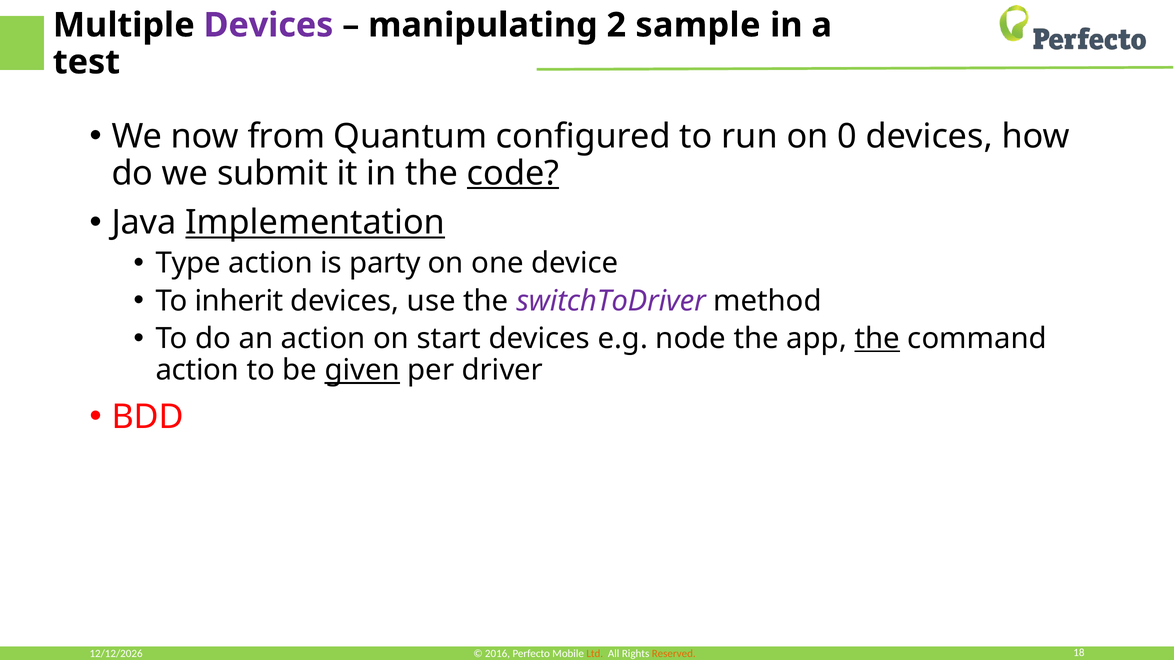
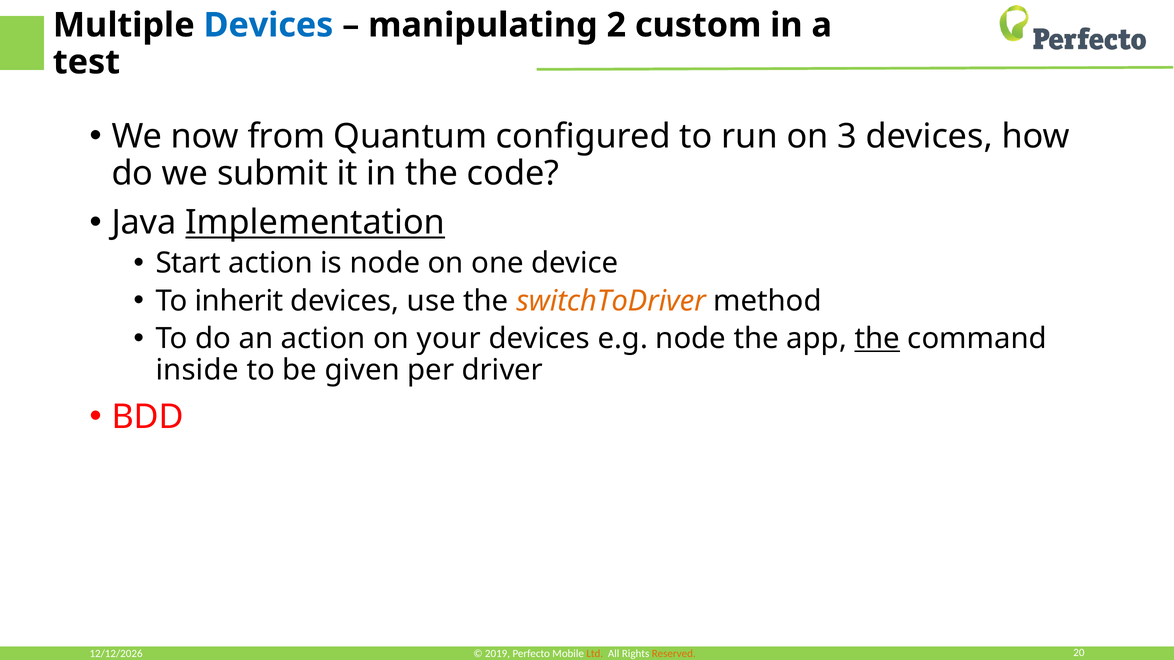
Devices at (268, 25) colour: purple -> blue
sample: sample -> custom
0: 0 -> 3
code underline: present -> none
Type: Type -> Start
is party: party -> node
switchToDriver colour: purple -> orange
start: start -> your
action at (197, 371): action -> inside
given underline: present -> none
18: 18 -> 20
2016: 2016 -> 2019
